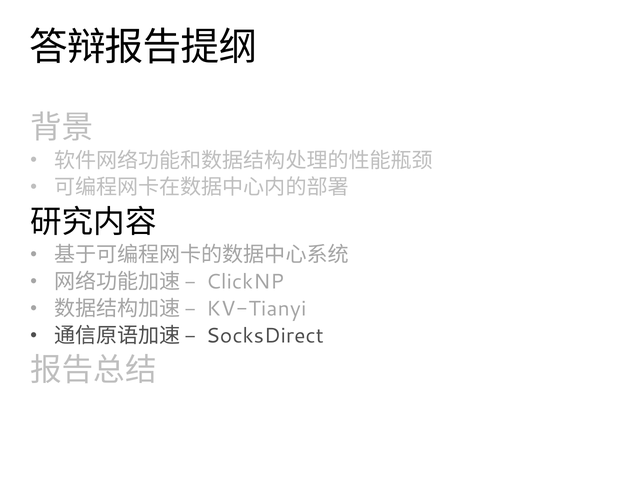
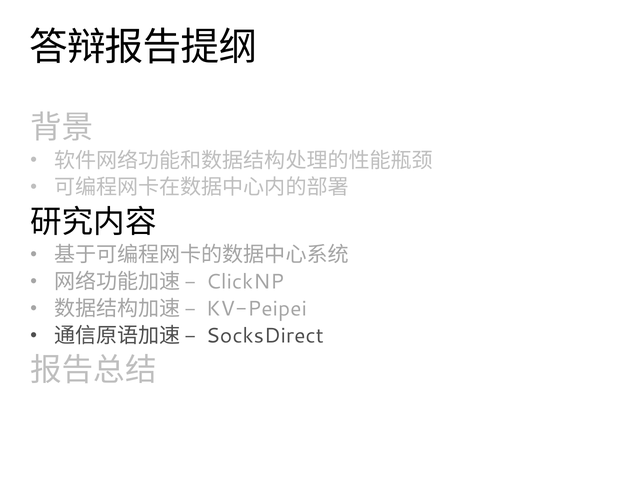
KV-Tianyi: KV-Tianyi -> KV-Peipei
